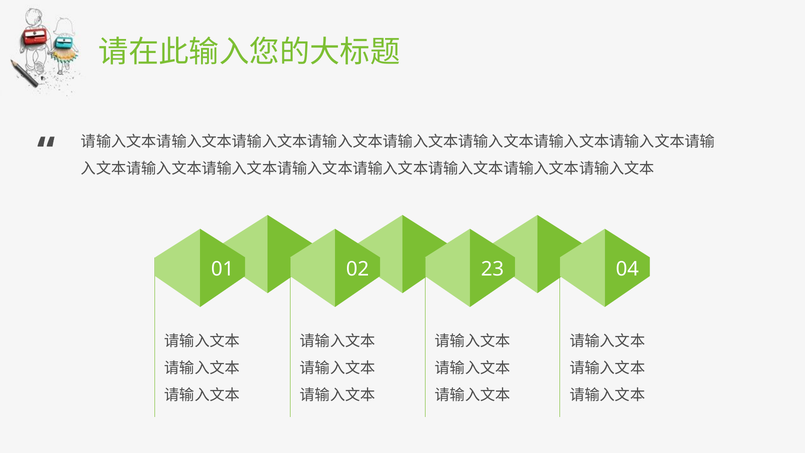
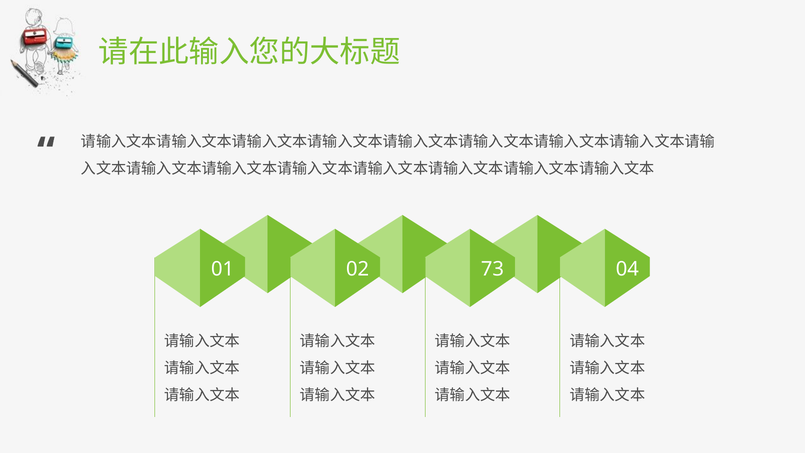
23: 23 -> 73
